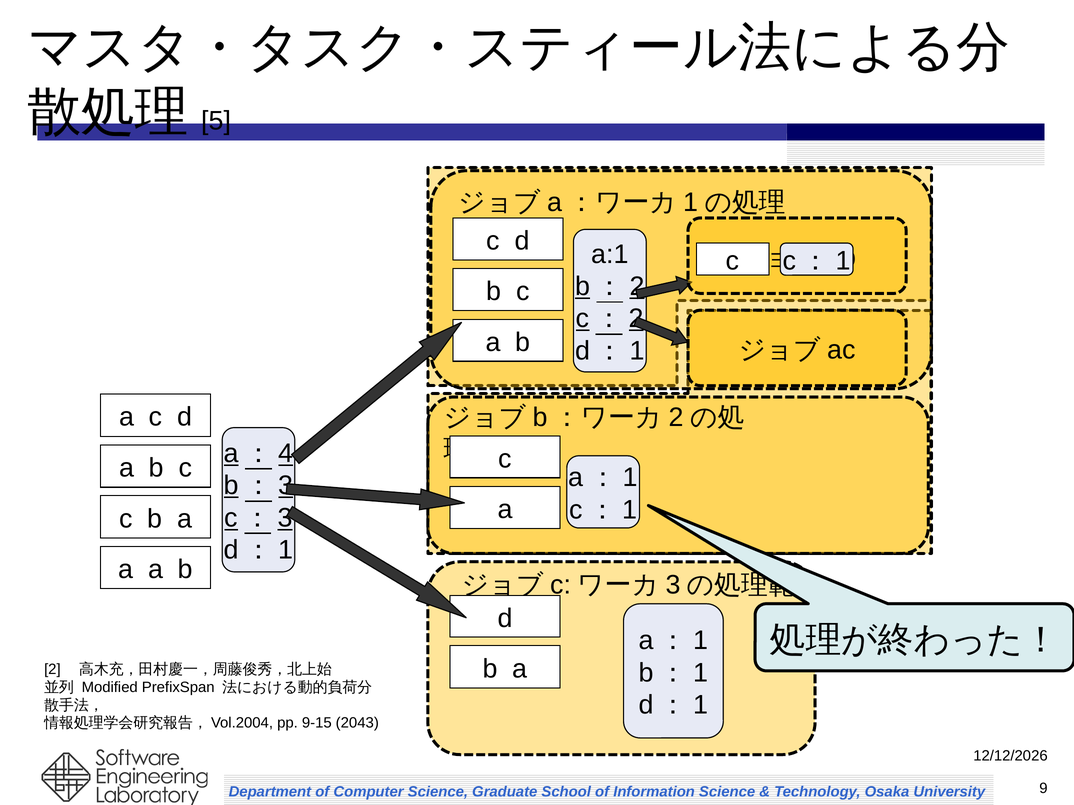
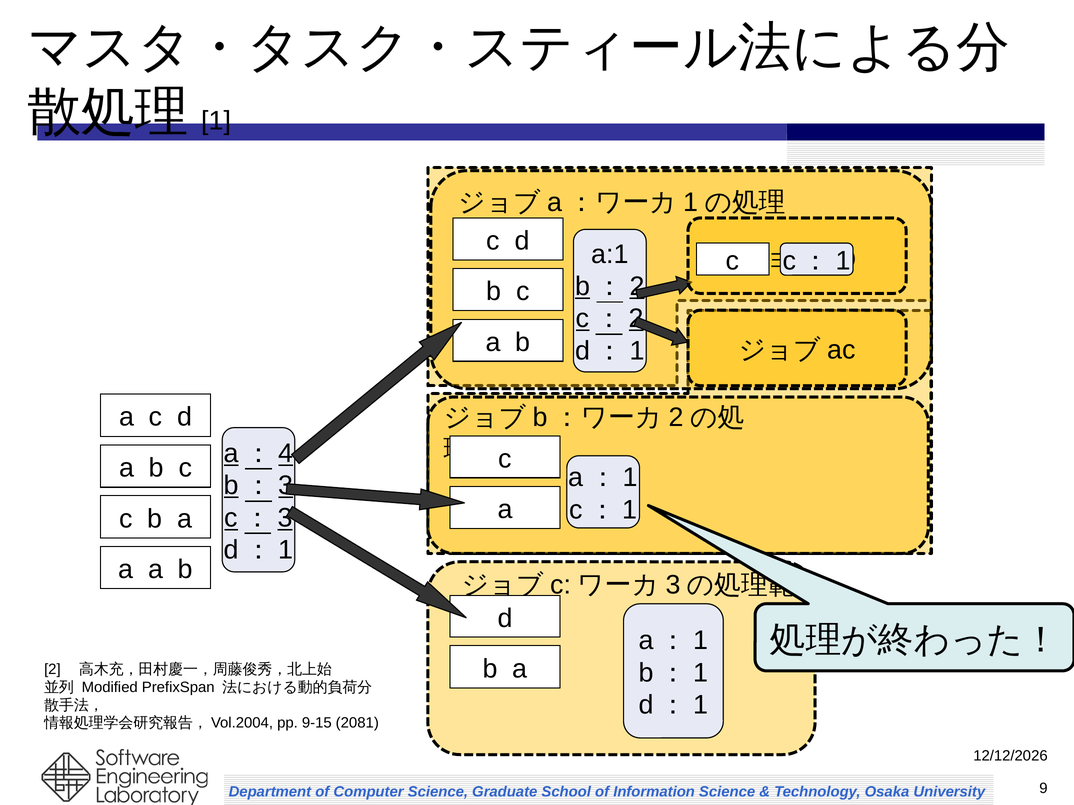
5: 5 -> 1
2043: 2043 -> 2081
